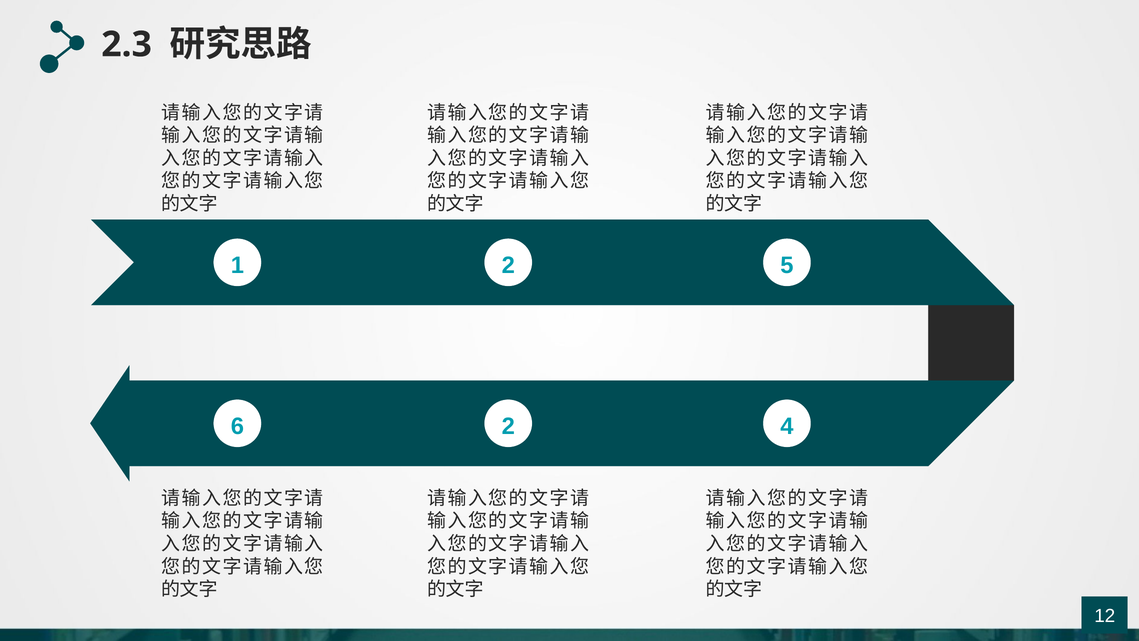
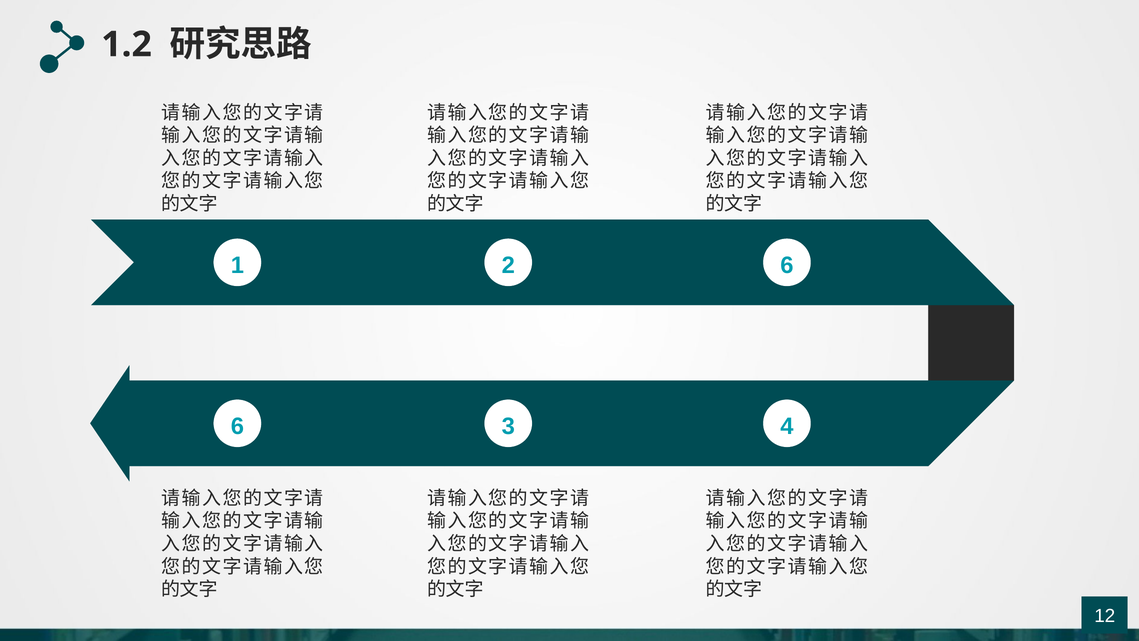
2.3: 2.3 -> 1.2
2 5: 5 -> 6
6 2: 2 -> 3
